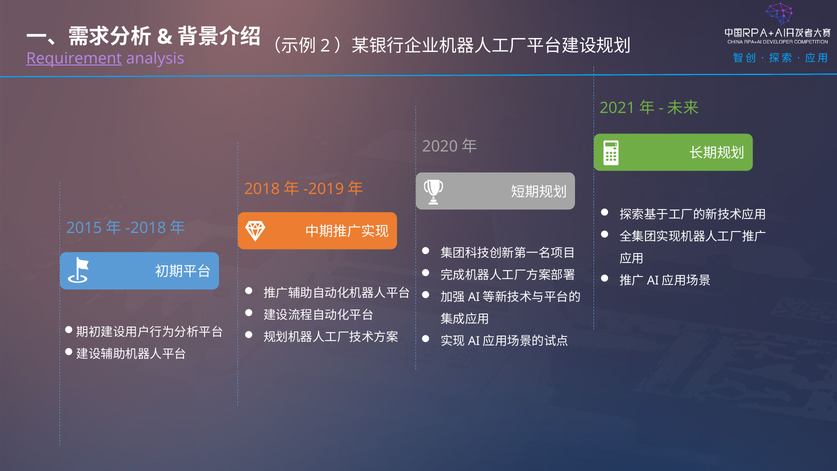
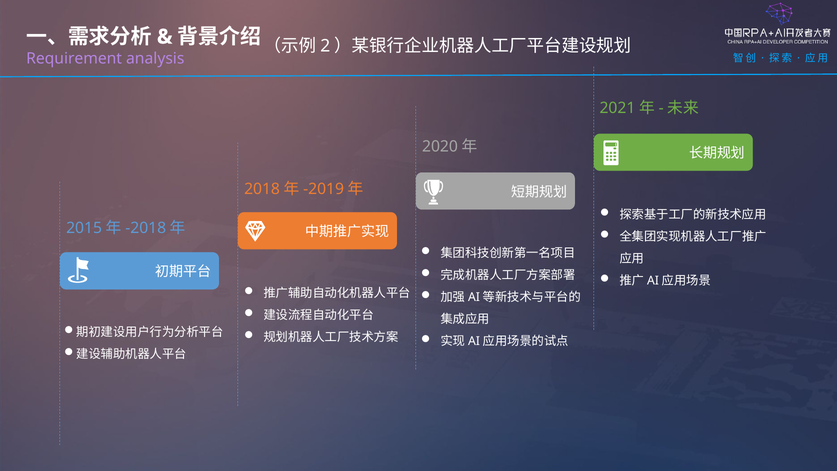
Requirement underline: present -> none
